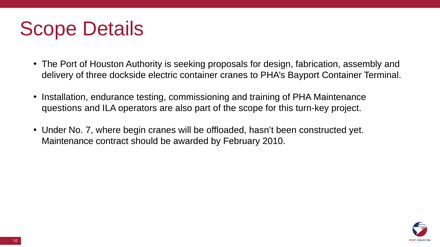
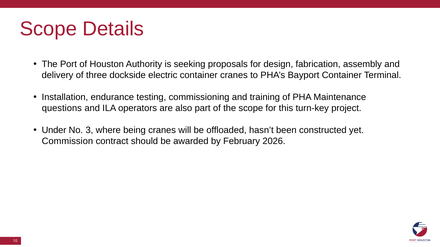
7: 7 -> 3
begin: begin -> being
Maintenance at (68, 141): Maintenance -> Commission
2010: 2010 -> 2026
